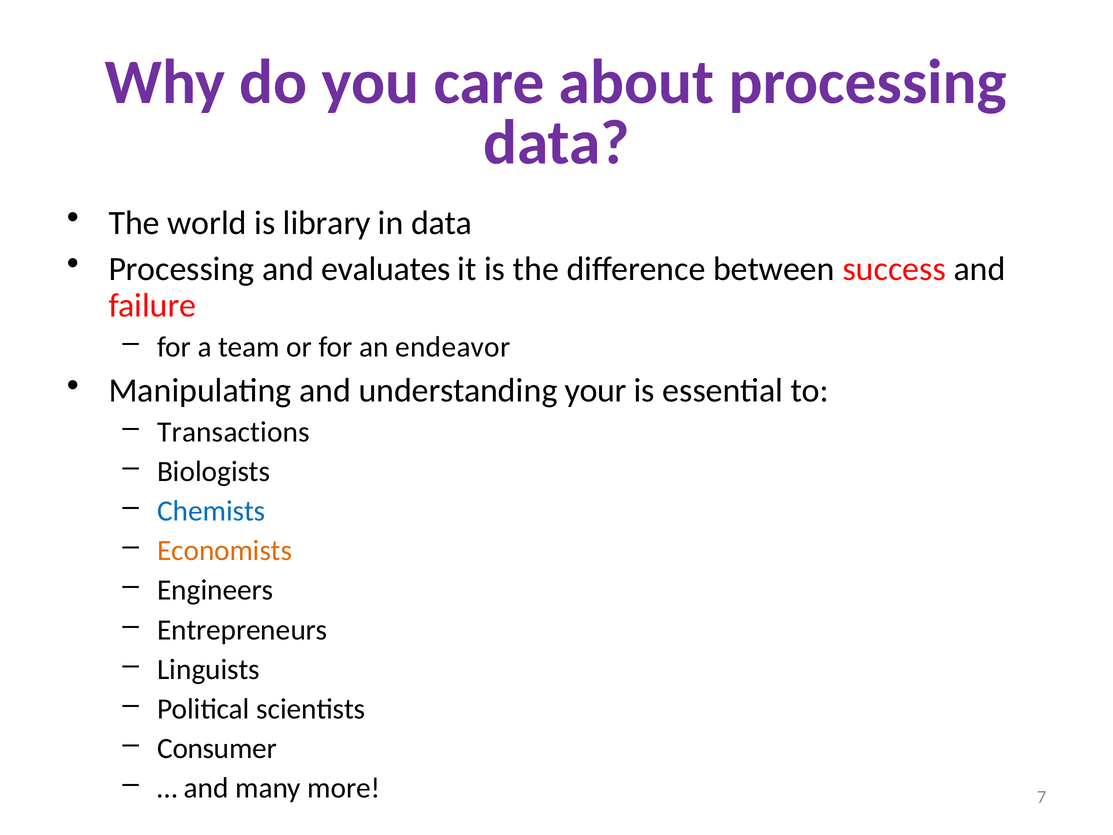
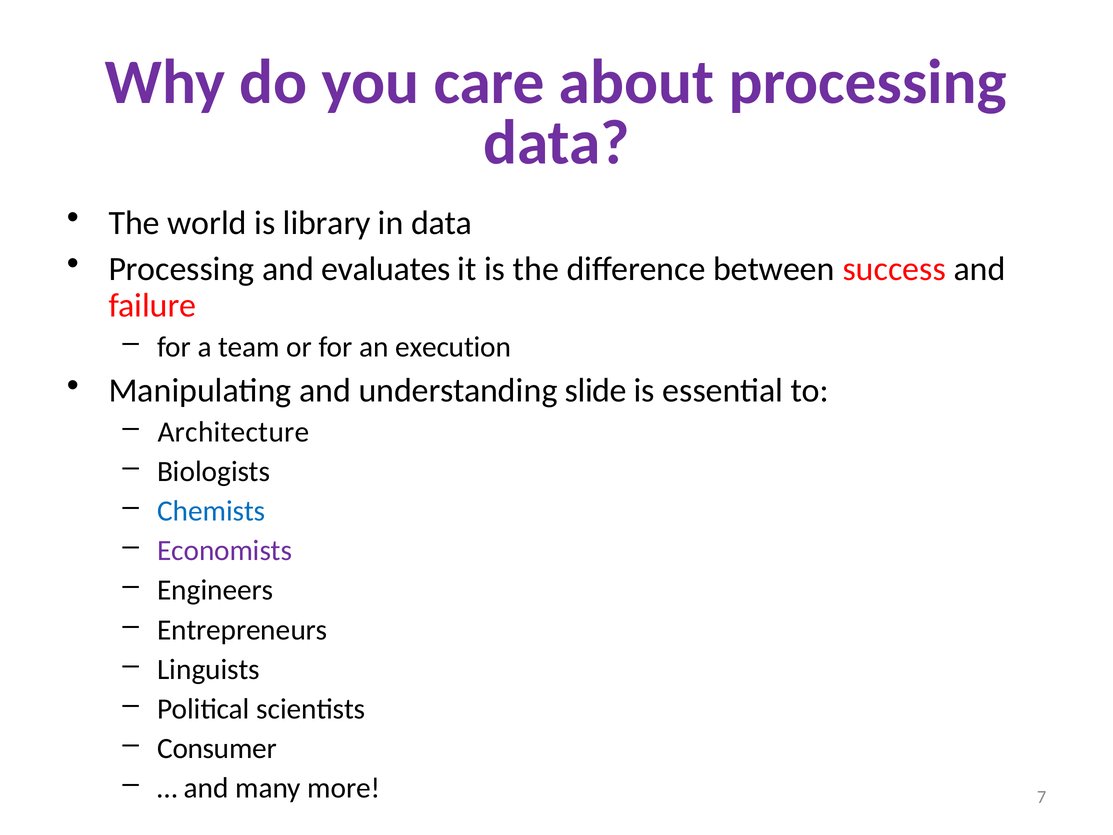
endeavor: endeavor -> execution
your: your -> slide
Transactions: Transactions -> Architecture
Economists colour: orange -> purple
